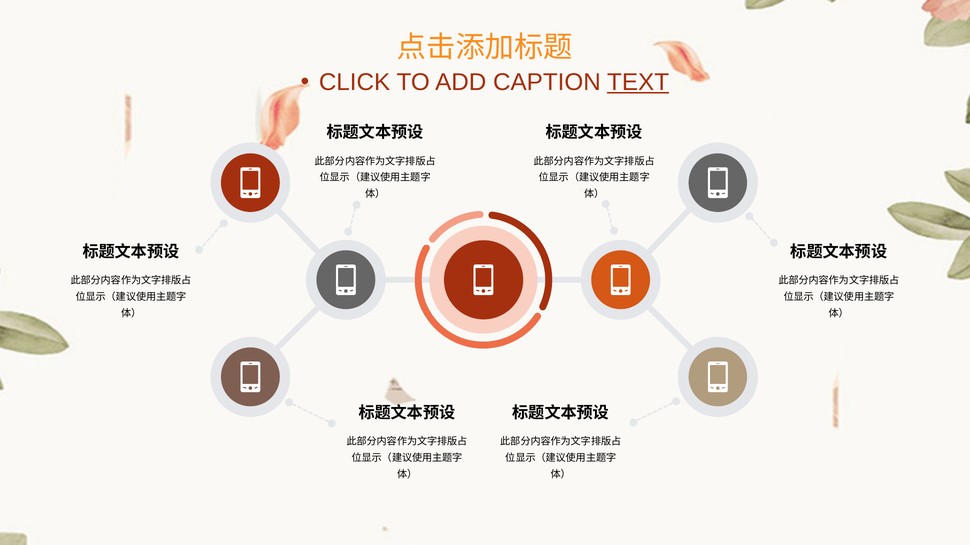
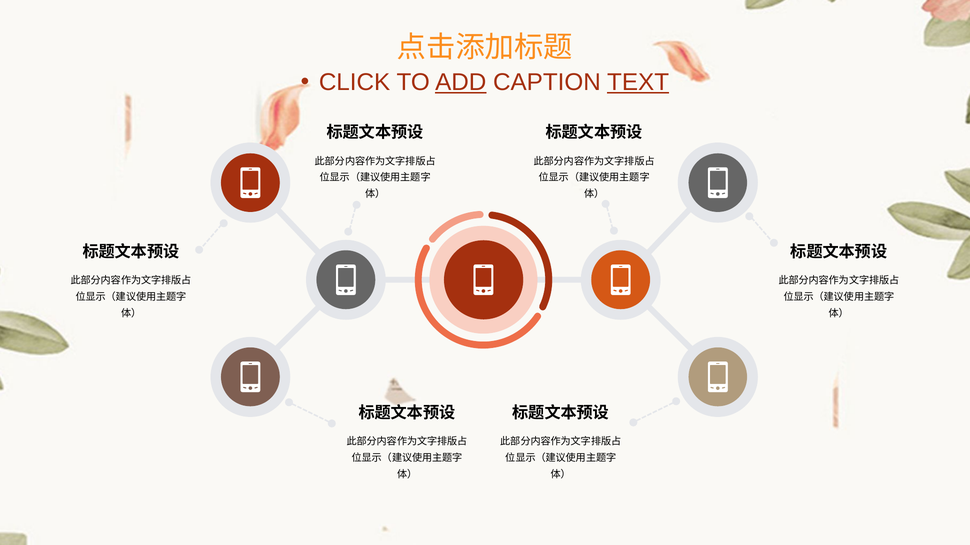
ADD underline: none -> present
